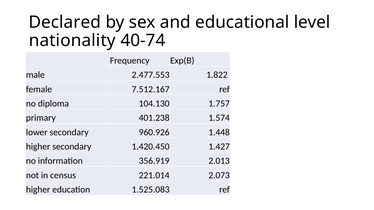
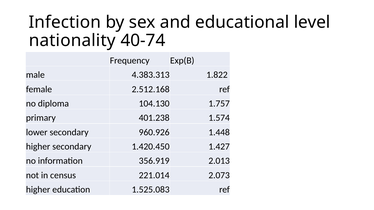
Declared: Declared -> Infection
2.477.553: 2.477.553 -> 4.383.313
7.512.167: 7.512.167 -> 2.512.168
